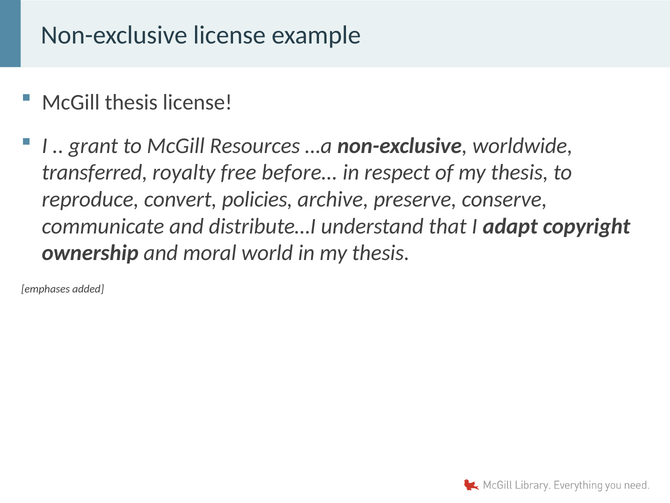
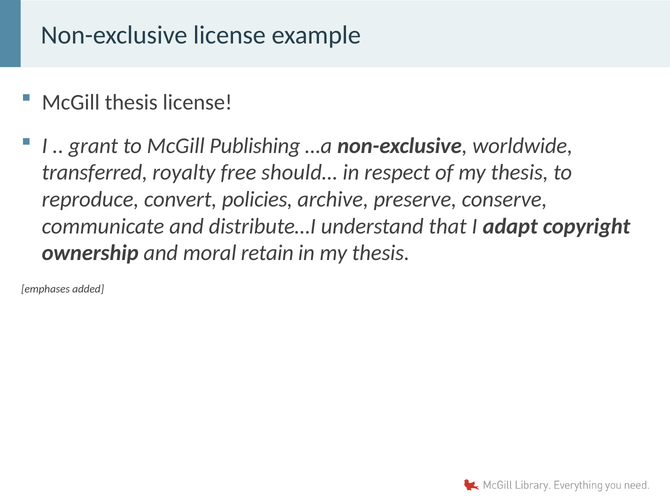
Resources: Resources -> Publishing
before…: before… -> should…
world: world -> retain
